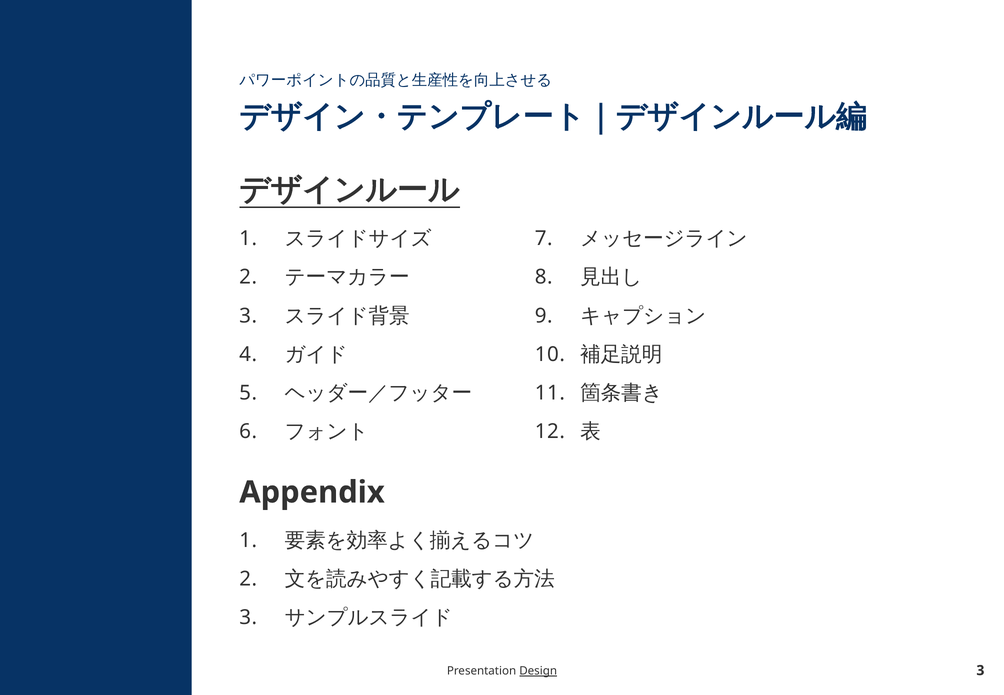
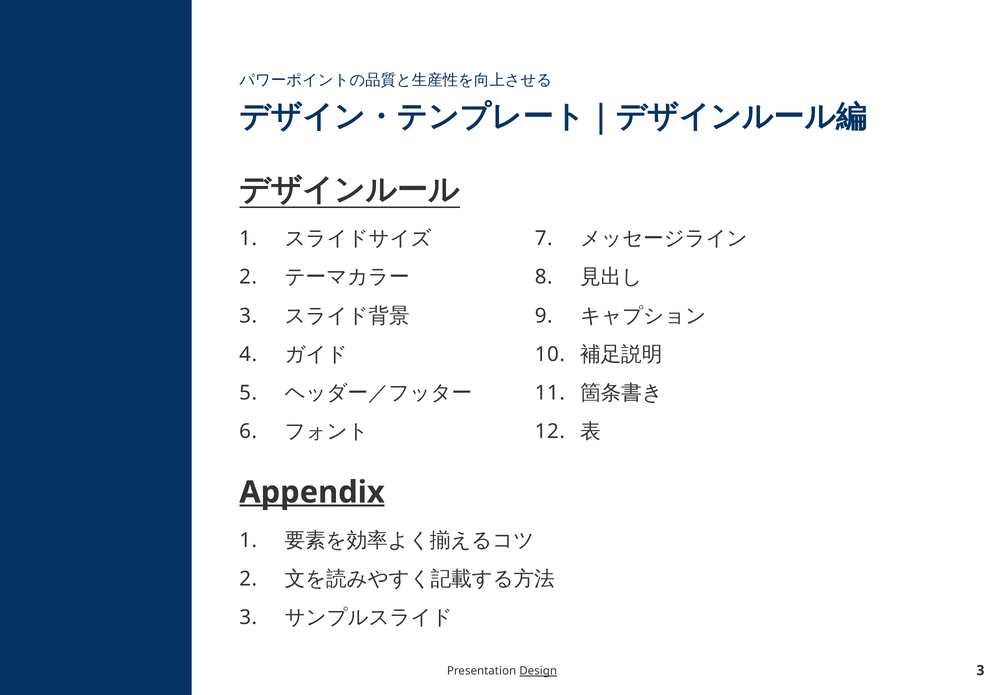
Appendix underline: none -> present
